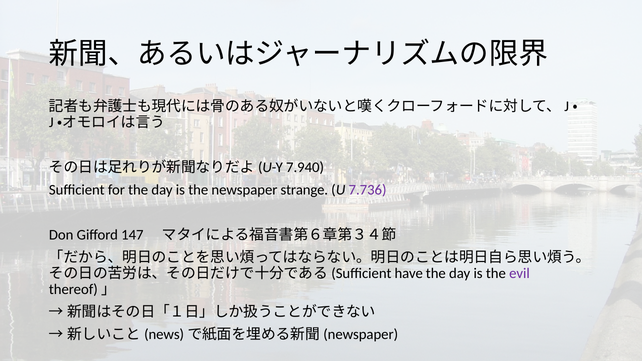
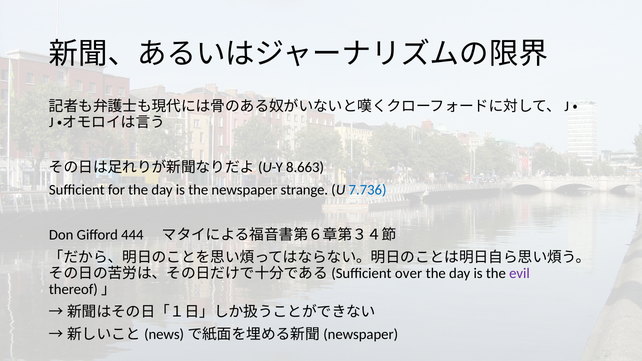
7.940: 7.940 -> 8.663
7.736 colour: purple -> blue
147: 147 -> 444
have: have -> over
